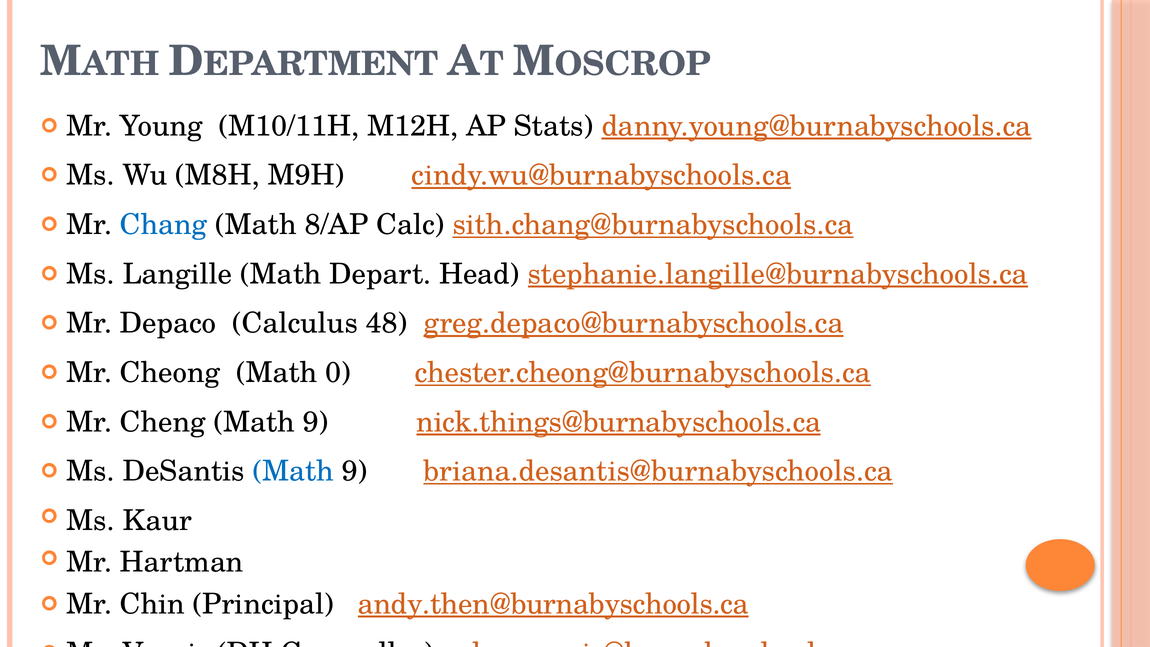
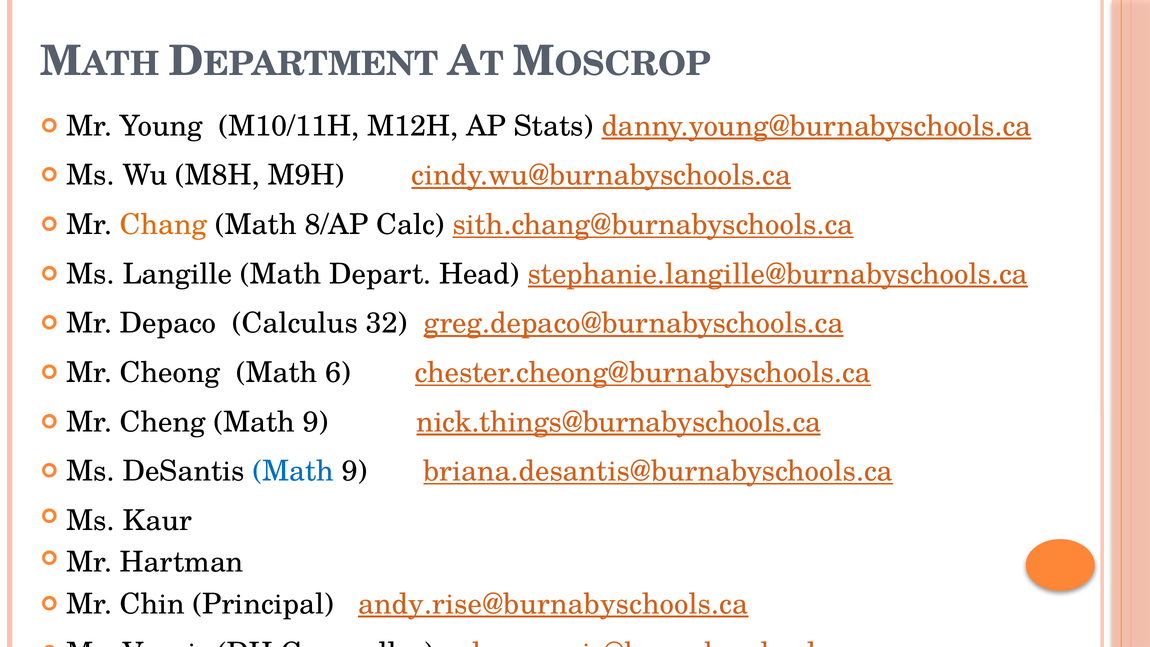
Chang colour: blue -> orange
48: 48 -> 32
0: 0 -> 6
andy.then@burnabyschools.ca: andy.then@burnabyschools.ca -> andy.rise@burnabyschools.ca
